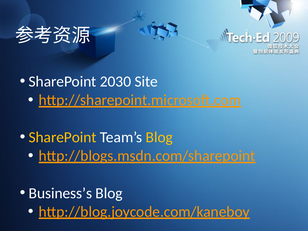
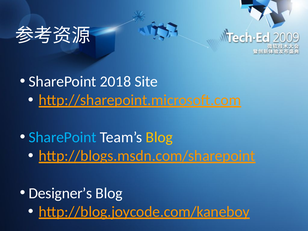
2030: 2030 -> 2018
SharePoint at (63, 137) colour: yellow -> light blue
Business’s: Business’s -> Designer’s
